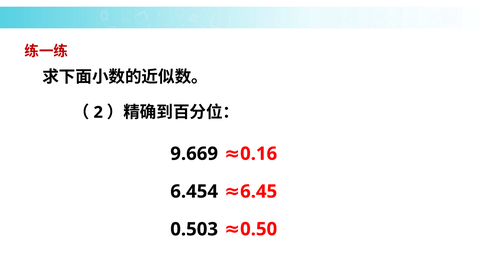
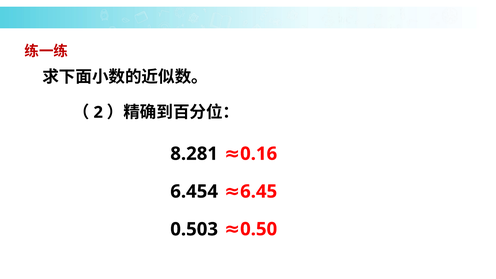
9.669: 9.669 -> 8.281
